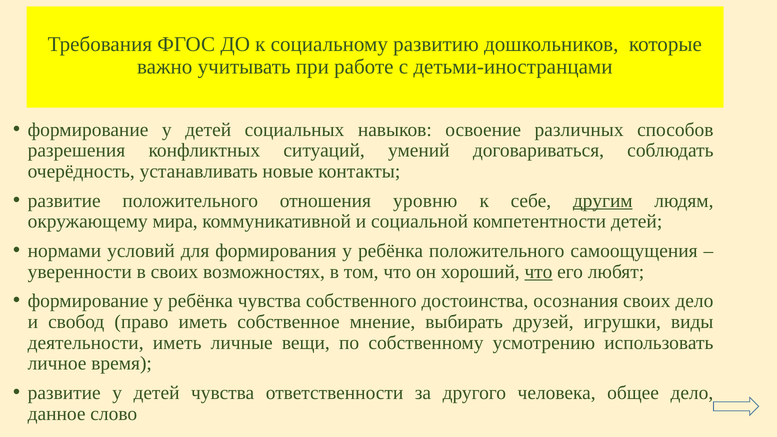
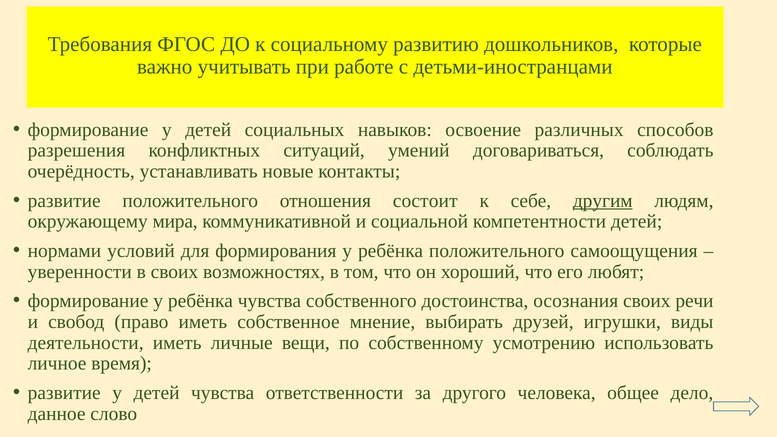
уровню: уровню -> состоит
что at (538, 272) underline: present -> none
своих дело: дело -> речи
